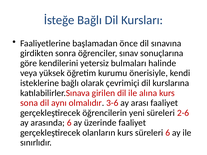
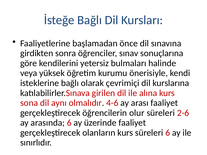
3-6: 3-6 -> 4-6
yeni: yeni -> olur
